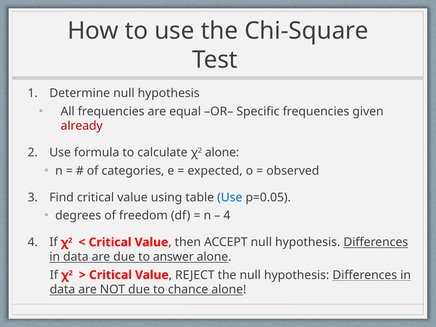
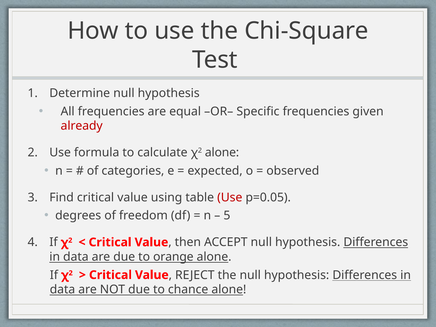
Use at (230, 197) colour: blue -> red
4 at (227, 216): 4 -> 5
answer: answer -> orange
